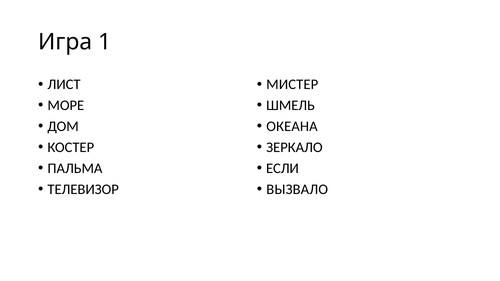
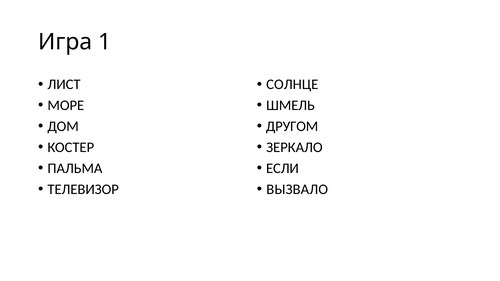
МИСТЕР: МИСТЕР -> СОЛНЦЕ
ОКЕАНА: ОКЕАНА -> ДРУГОМ
